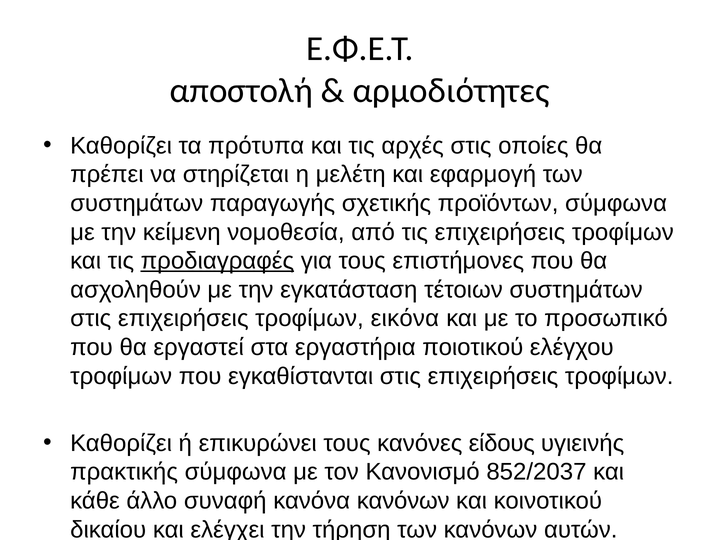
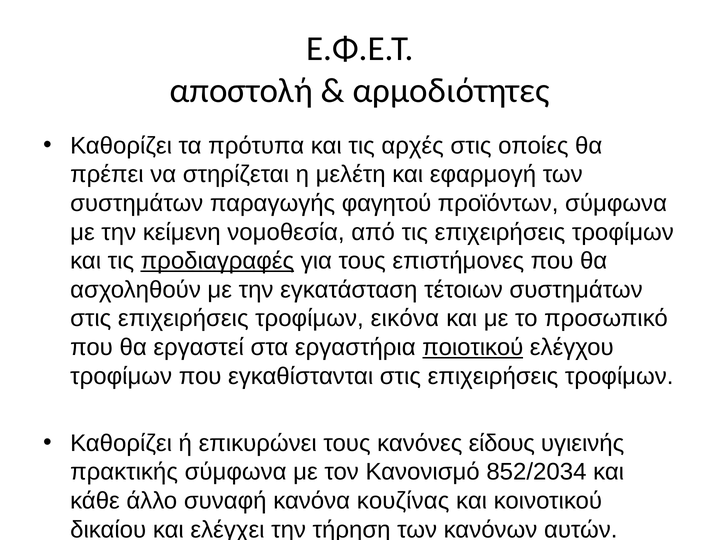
σχετικής: σχετικής -> φαγητού
ποιοτικού underline: none -> present
852/2037: 852/2037 -> 852/2034
κανόνα κανόνων: κανόνων -> κουζίνας
